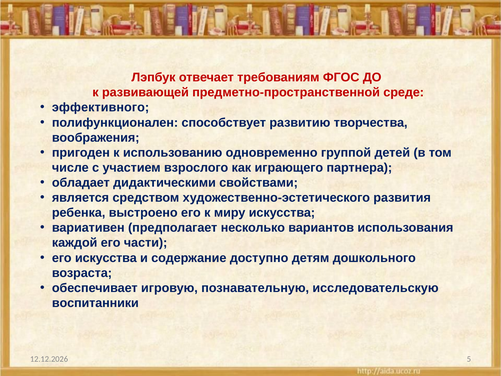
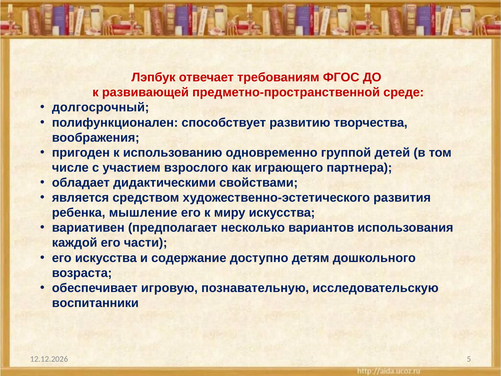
эффективного: эффективного -> долгосрочный
выстроено: выстроено -> мышление
